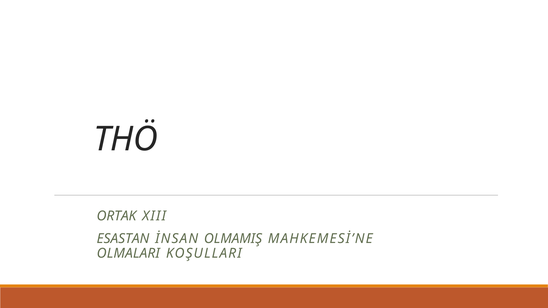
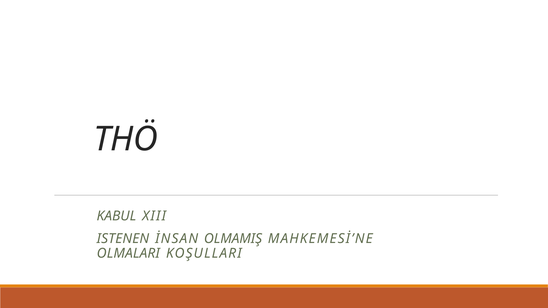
ORTAK: ORTAK -> KABUL
ESASTAN: ESASTAN -> ISTENEN
